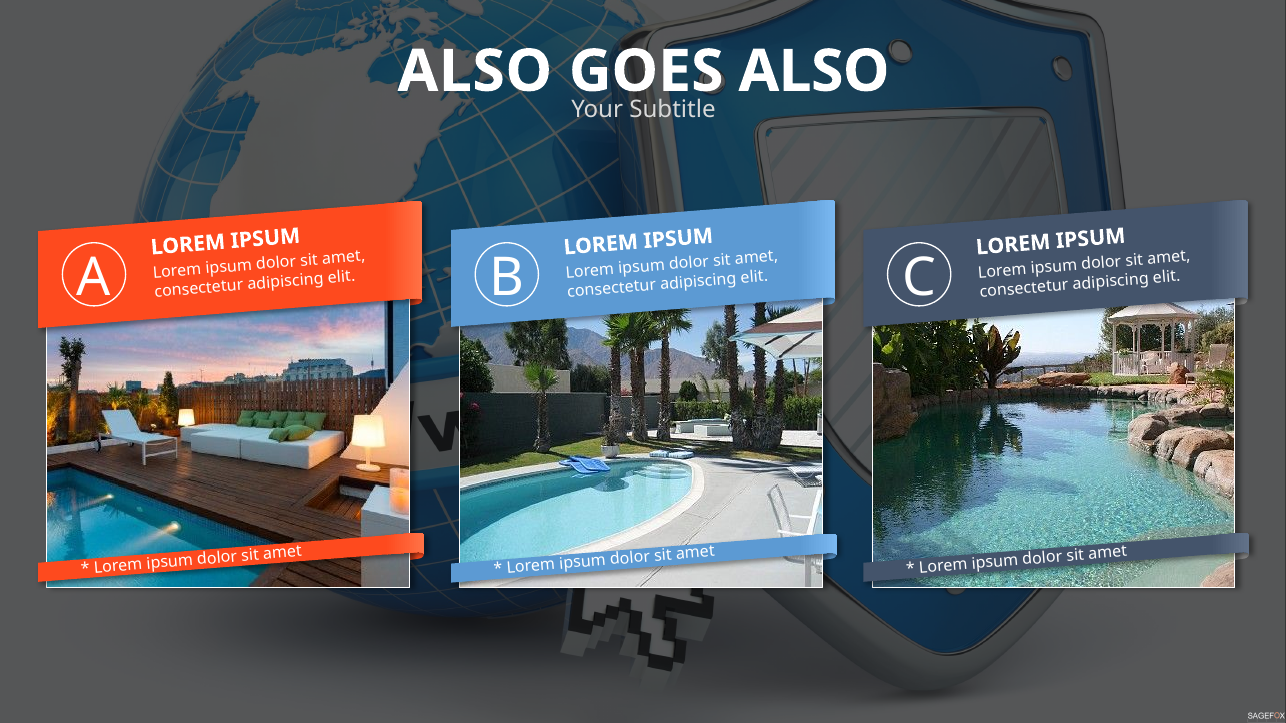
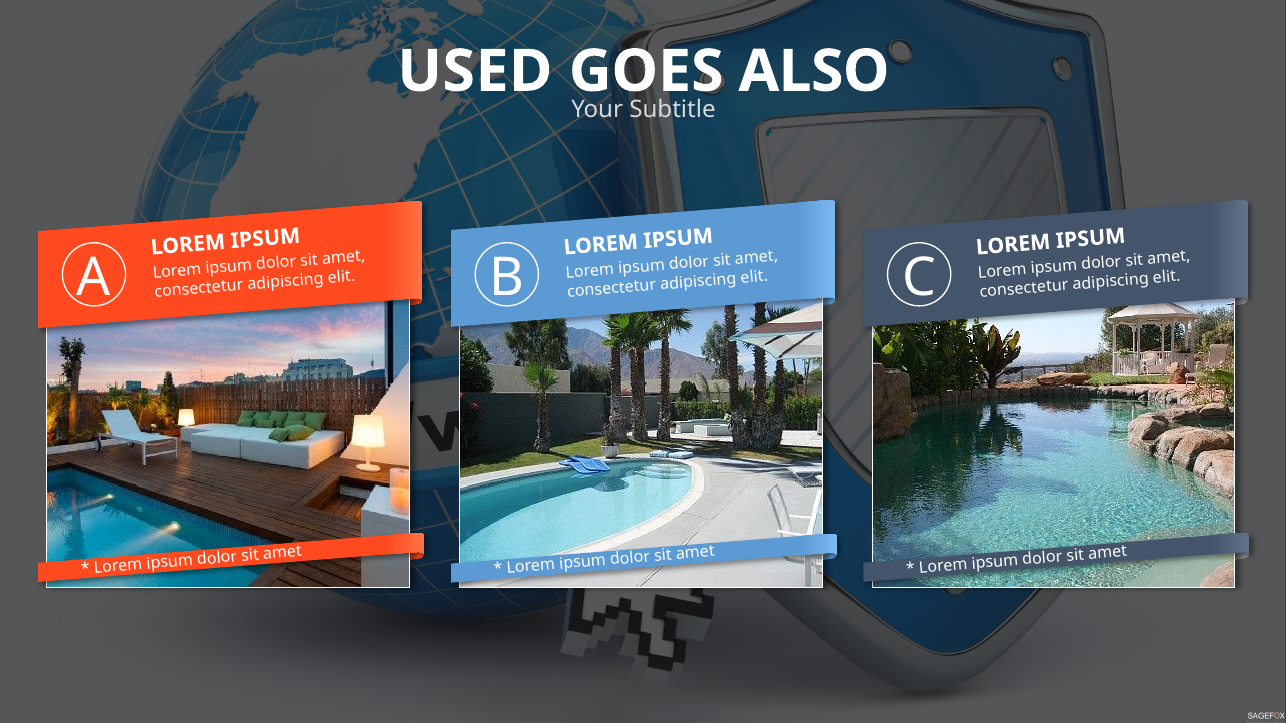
ALSO at (475, 71): ALSO -> USED
